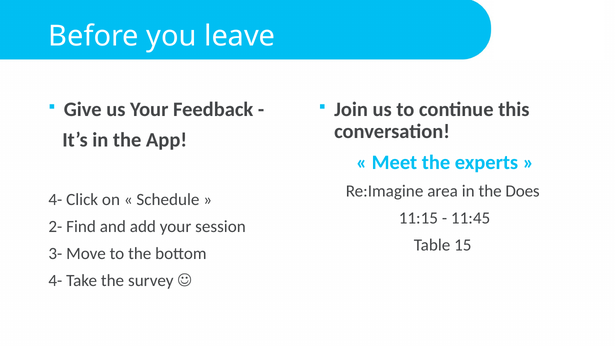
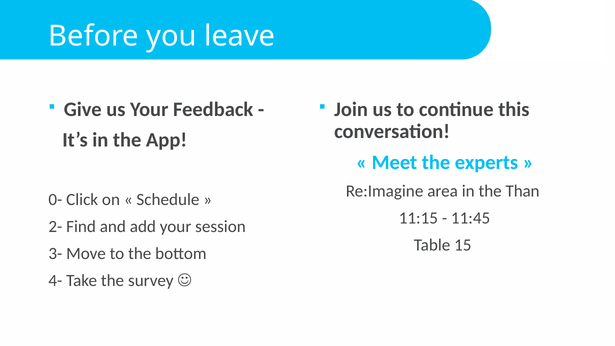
Does: Does -> Than
4- at (55, 200): 4- -> 0-
